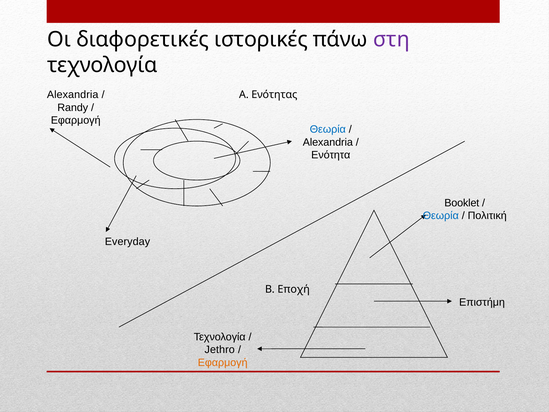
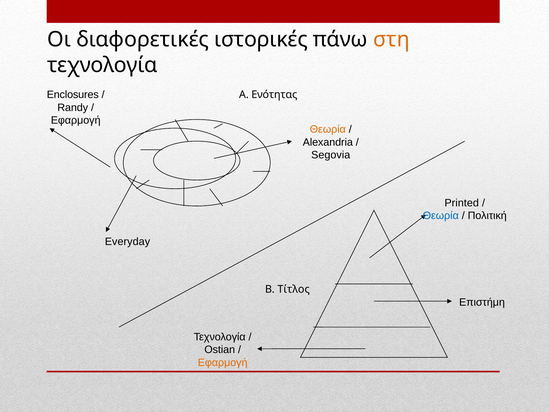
στη colour: purple -> orange
Alexandria at (73, 95): Alexandria -> Enclosures
Θεωρία at (328, 129) colour: blue -> orange
Ενότητα: Ενότητα -> Segovia
Booklet: Booklet -> Printed
Εποχή: Εποχή -> Τίτλος
Jethro: Jethro -> Ostian
